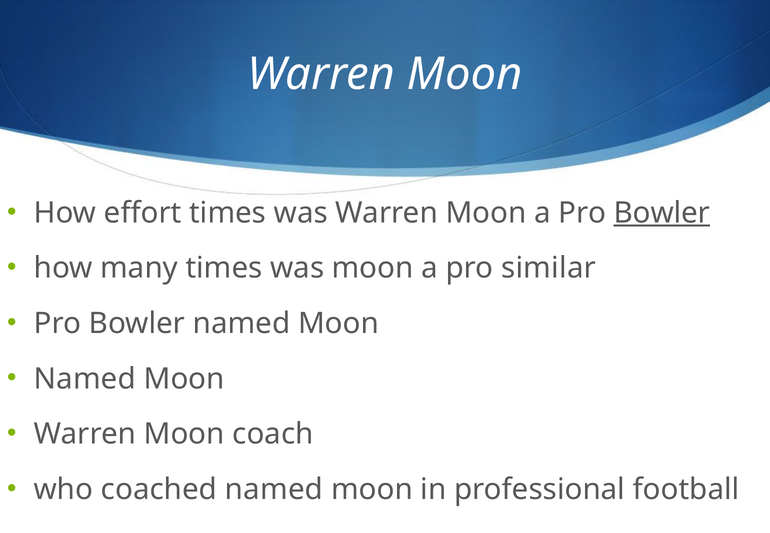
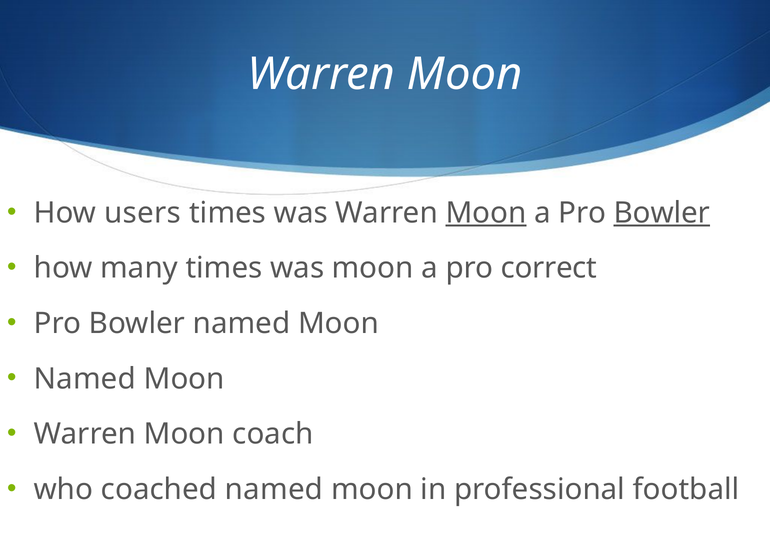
effort: effort -> users
Moon at (486, 213) underline: none -> present
similar: similar -> correct
